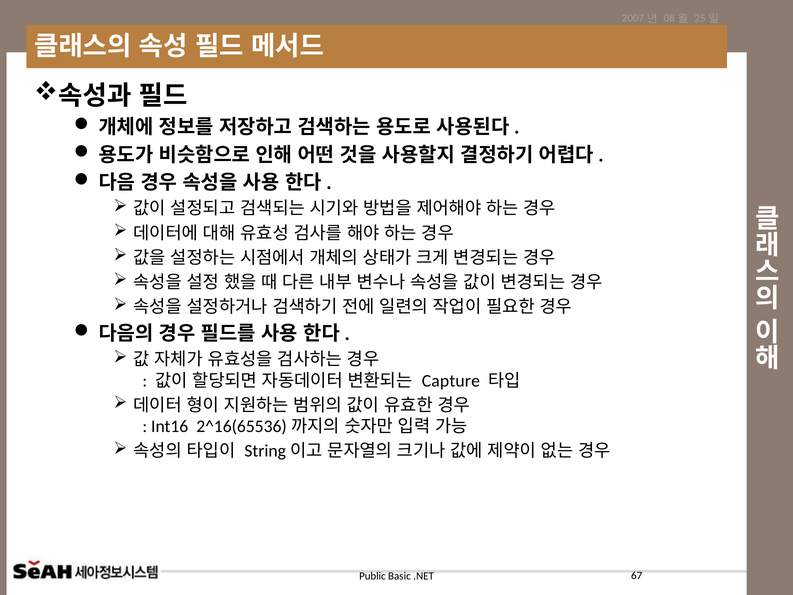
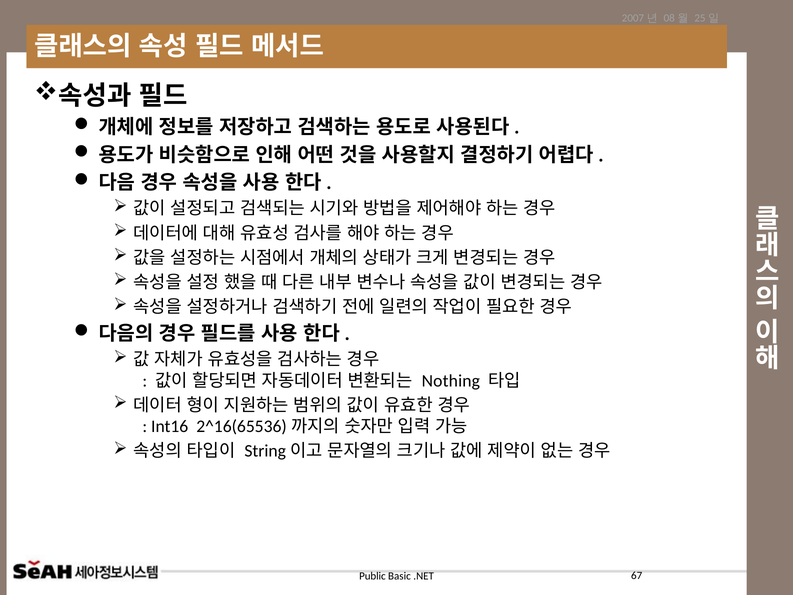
Capture: Capture -> Nothing
